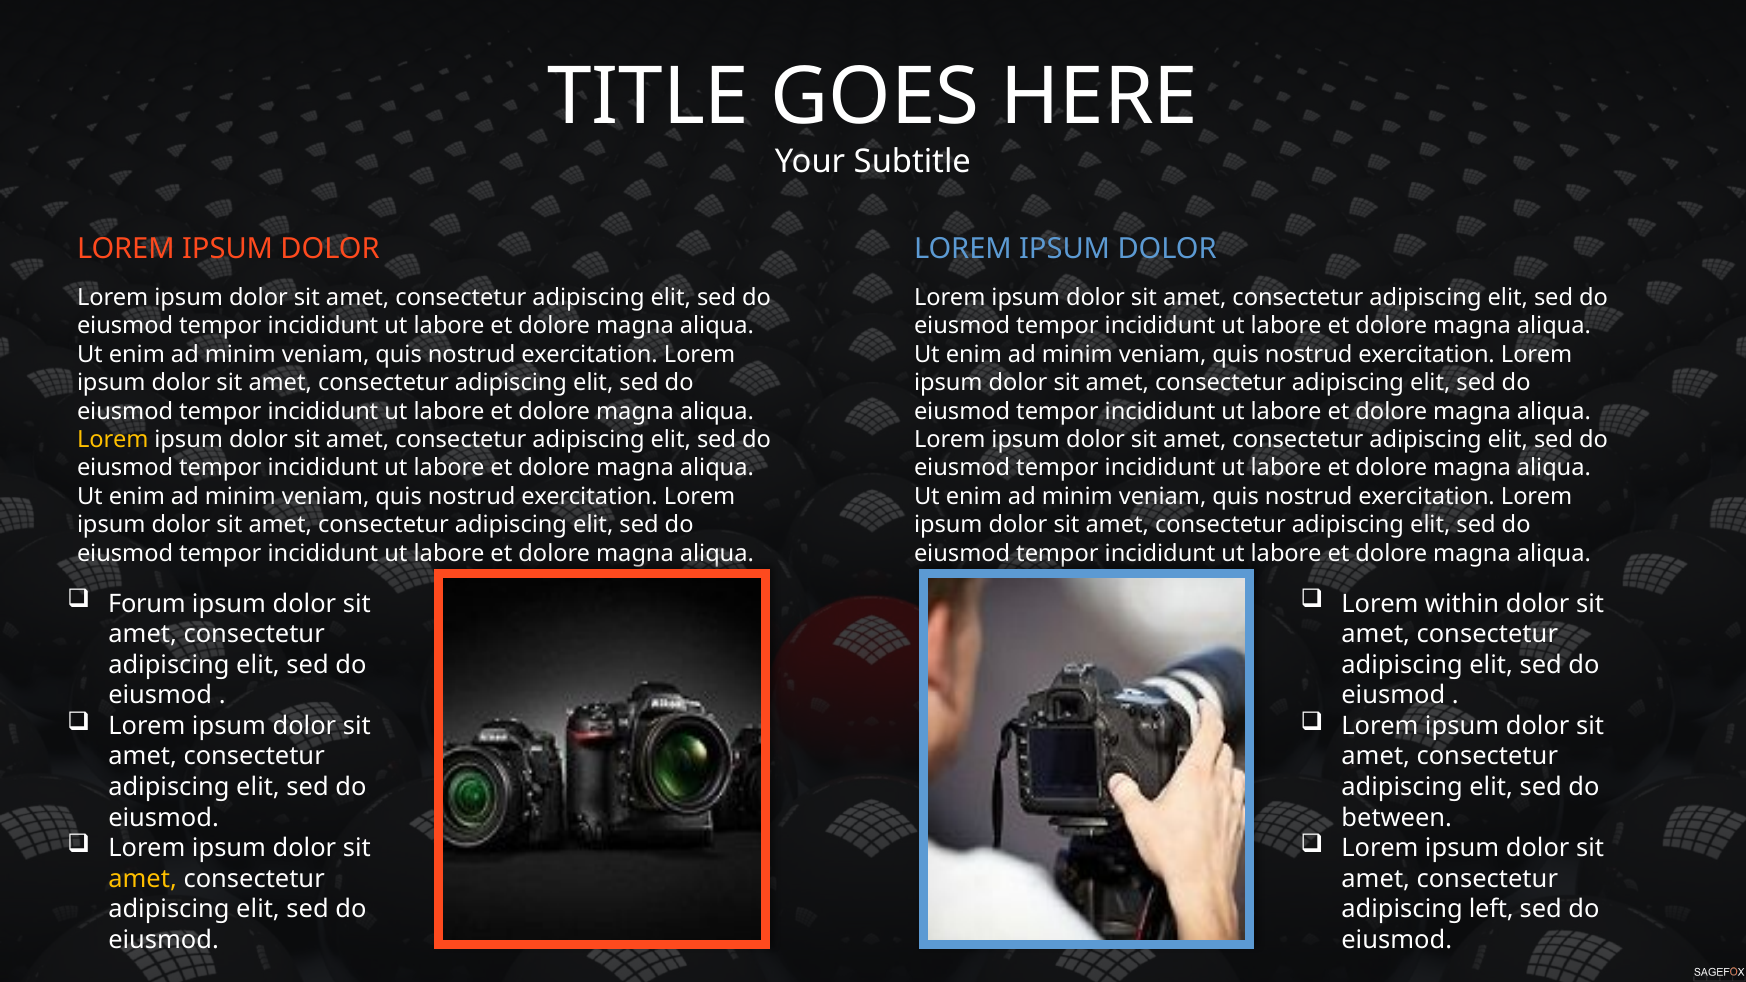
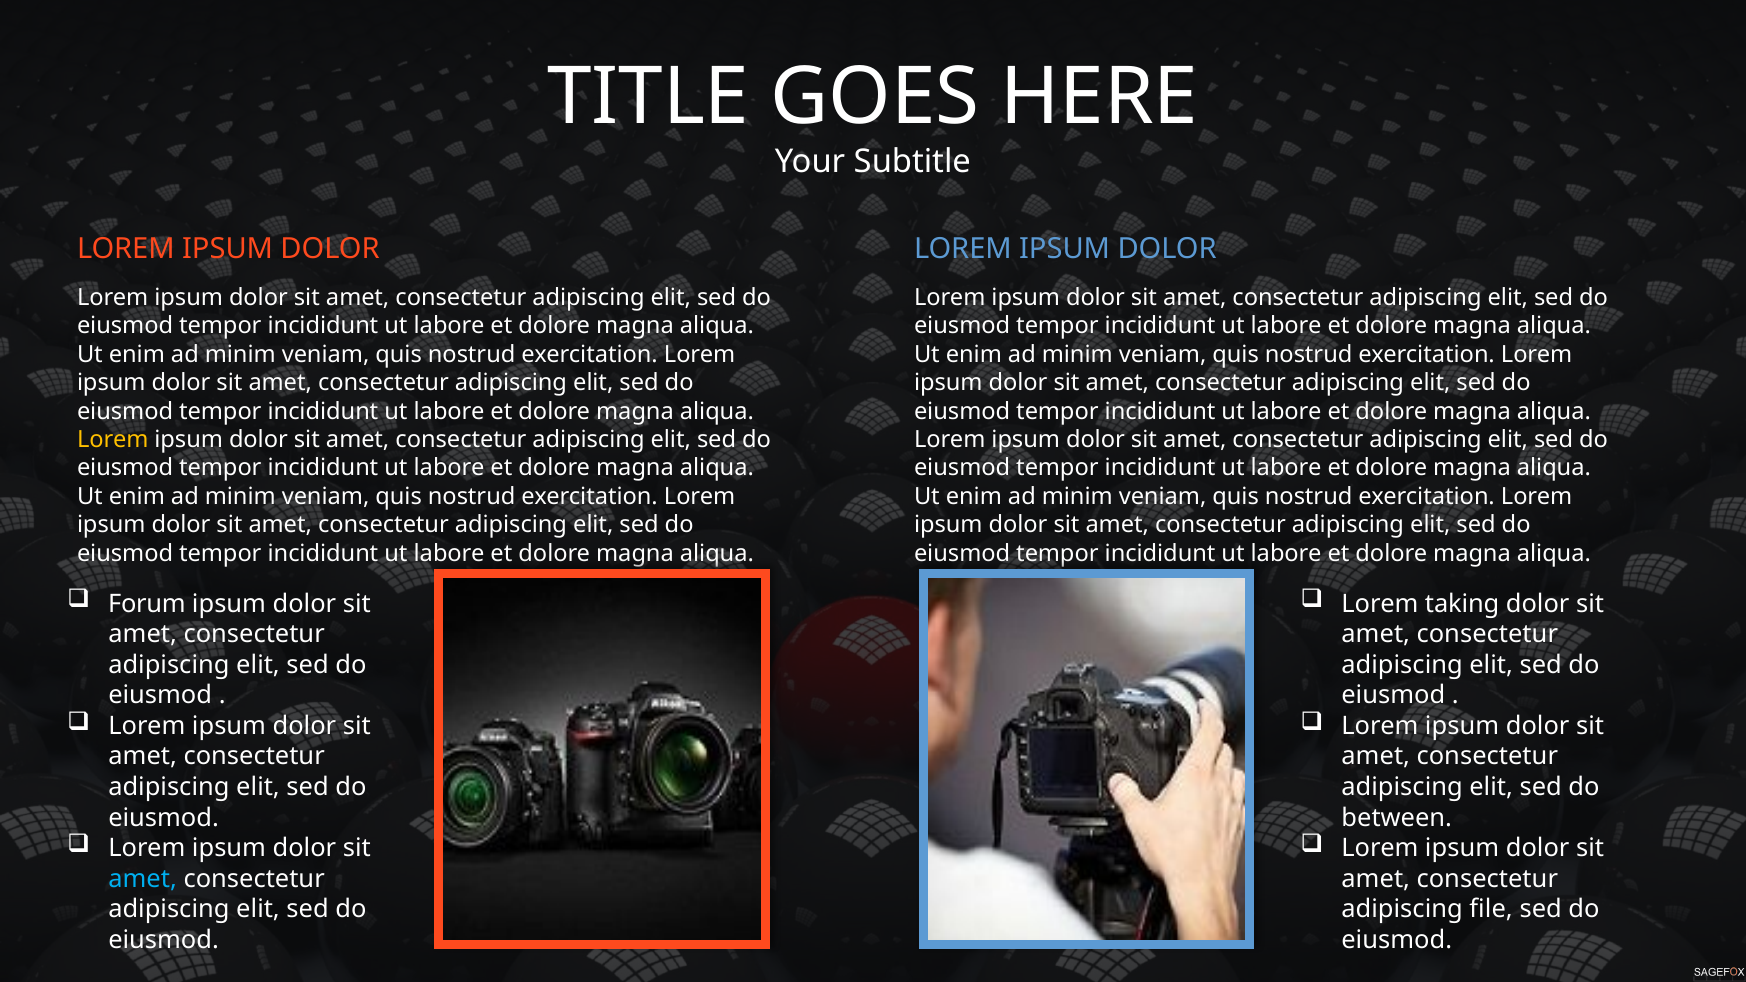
within: within -> taking
amet at (143, 879) colour: yellow -> light blue
left: left -> file
